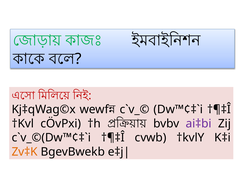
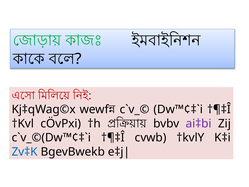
Zv‡K colour: orange -> blue
